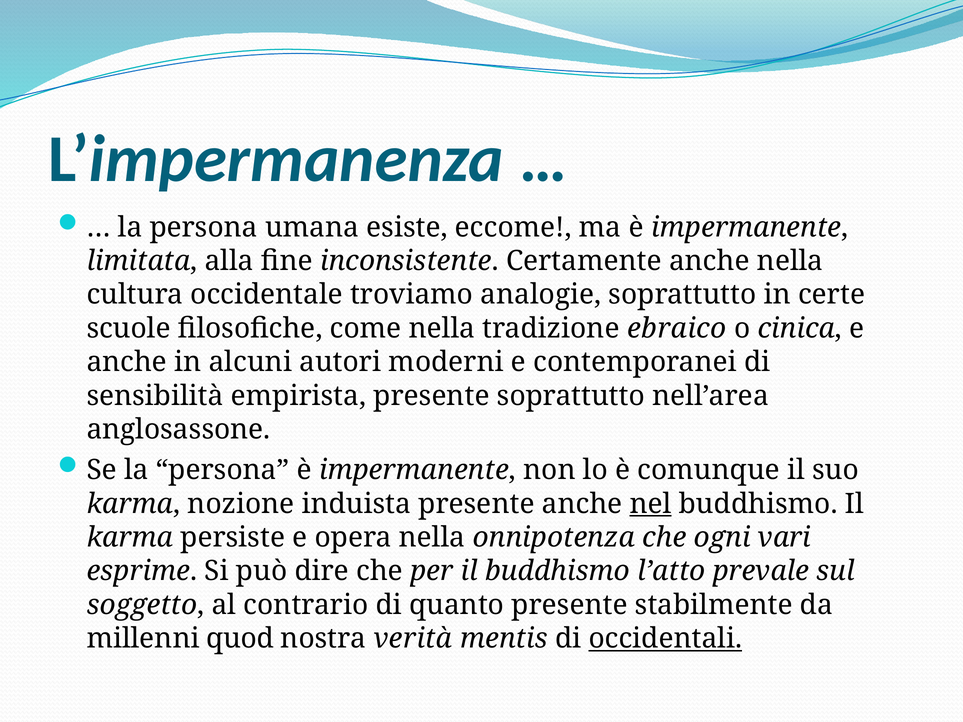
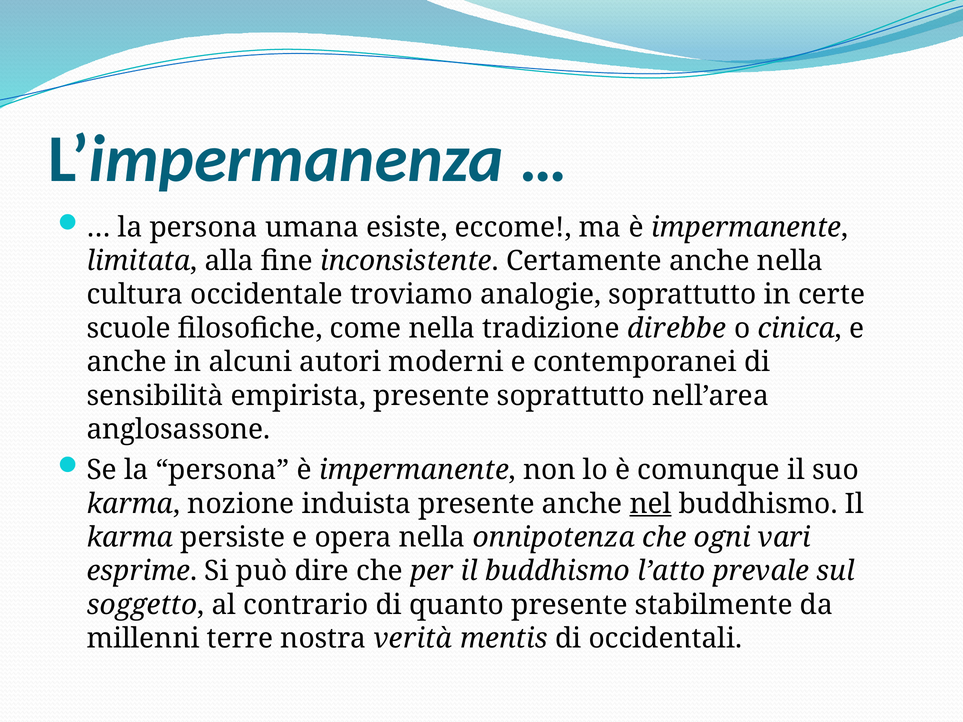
ebraico: ebraico -> direbbe
quod: quod -> terre
occidentali underline: present -> none
